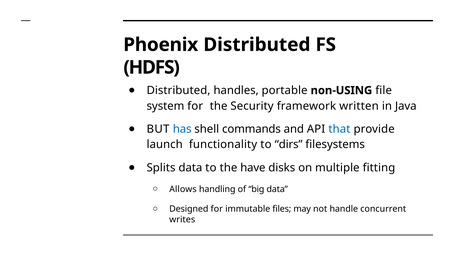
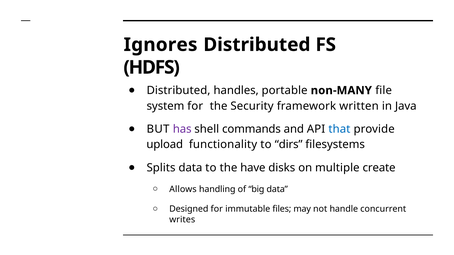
Phoenix: Phoenix -> Ignores
non-USING: non-USING -> non-MANY
has colour: blue -> purple
launch: launch -> upload
fitting: fitting -> create
